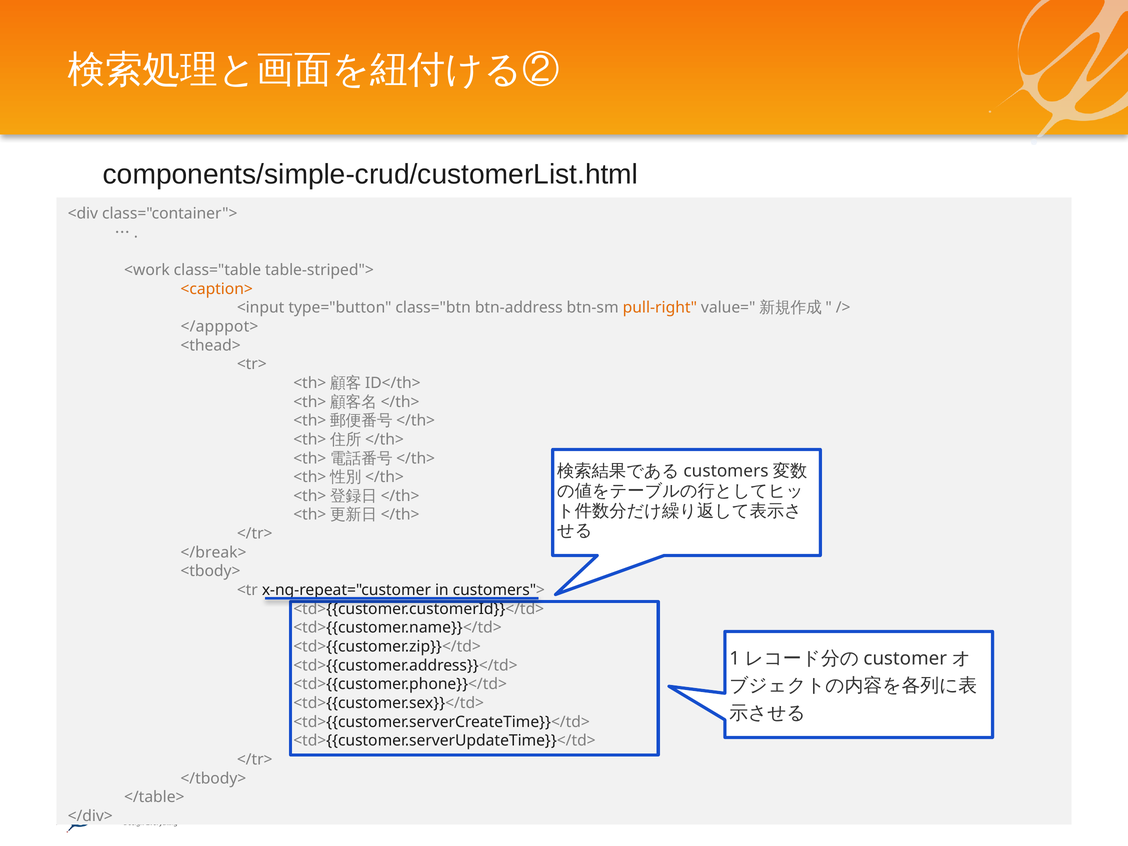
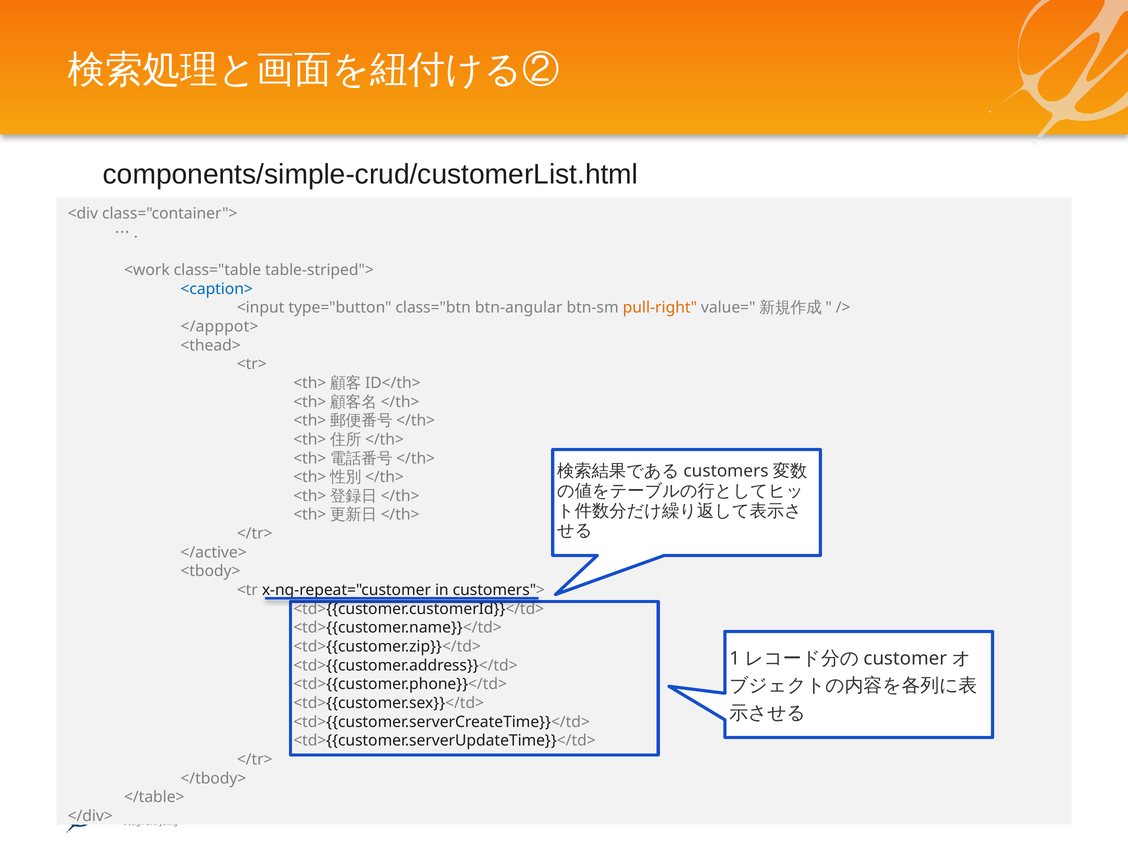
<caption> colour: orange -> blue
btn-address: btn-address -> btn-angular
</break>: </break> -> </active>
